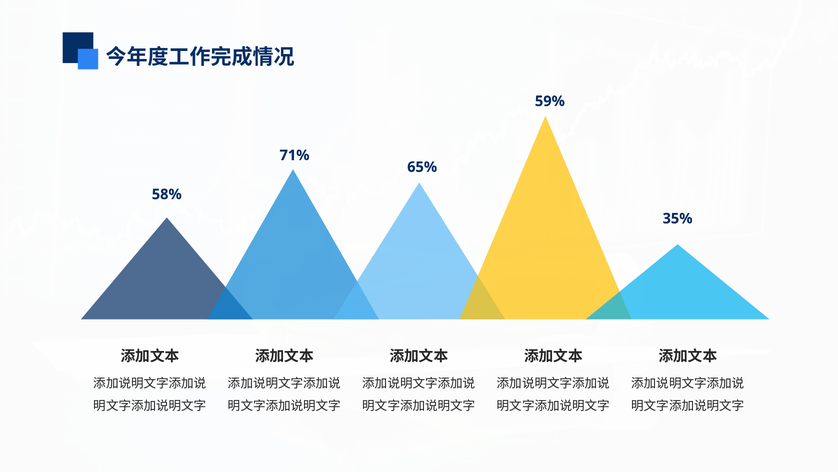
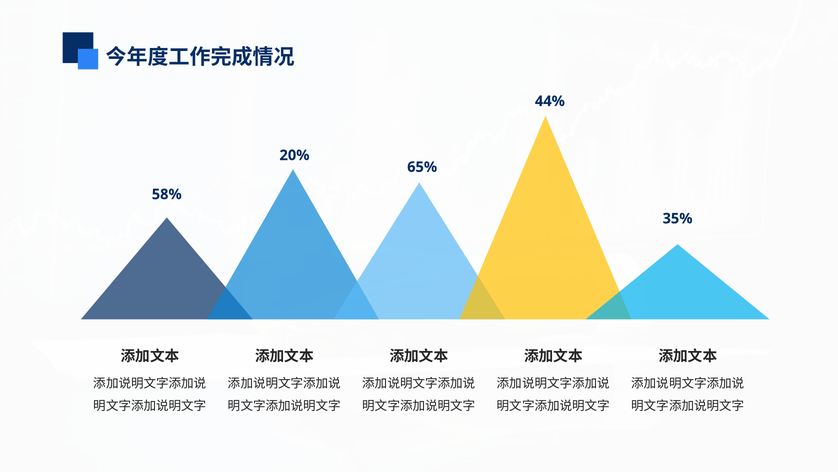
59%: 59% -> 44%
71%: 71% -> 20%
